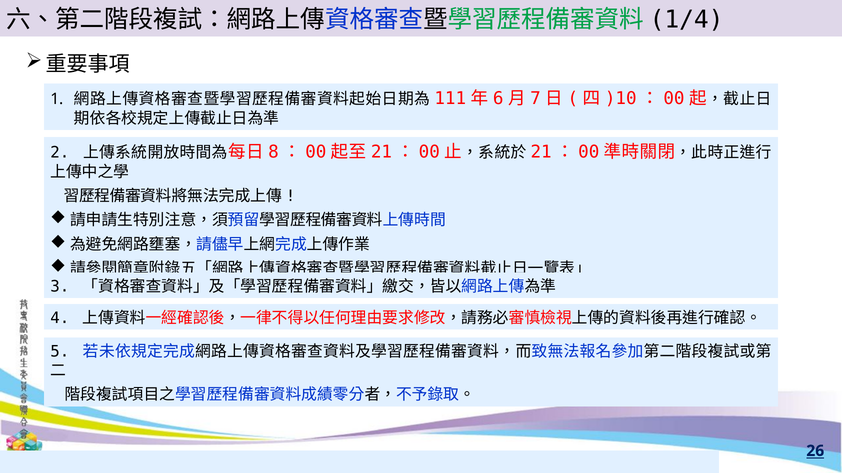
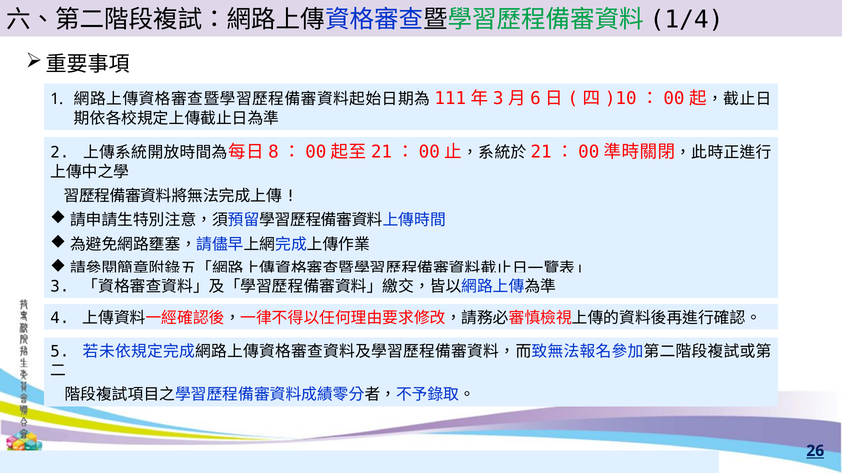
6 at (498, 99): 6 -> 3
7: 7 -> 6
